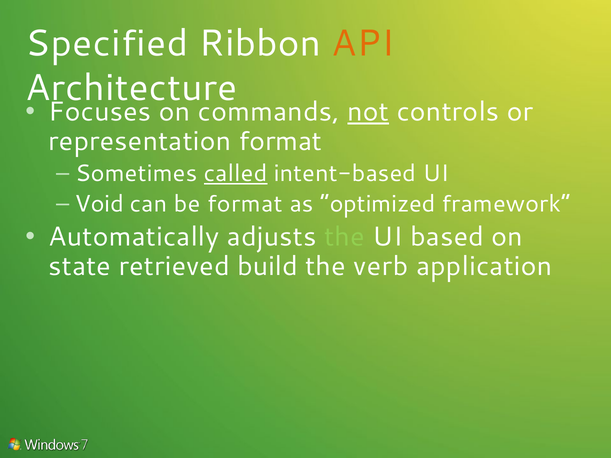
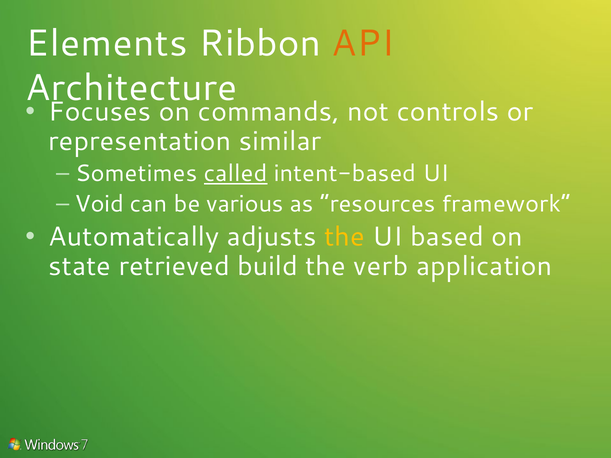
Specified: Specified -> Elements
not underline: present -> none
representation format: format -> similar
be format: format -> various
optimized: optimized -> resources
the at (344, 237) colour: light green -> yellow
